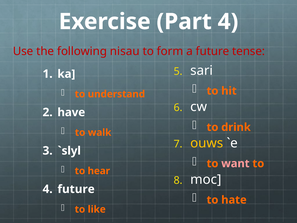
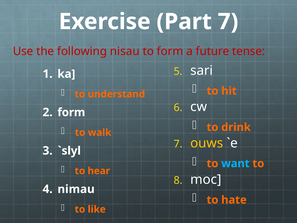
Part 4: 4 -> 7
have at (71, 112): have -> form
want colour: pink -> light blue
future at (76, 189): future -> nimau
